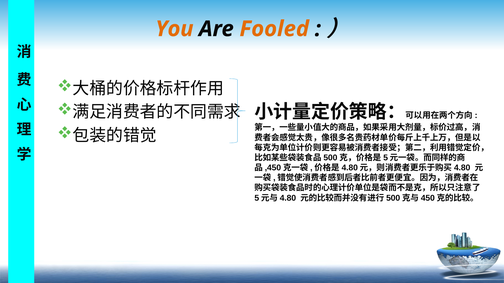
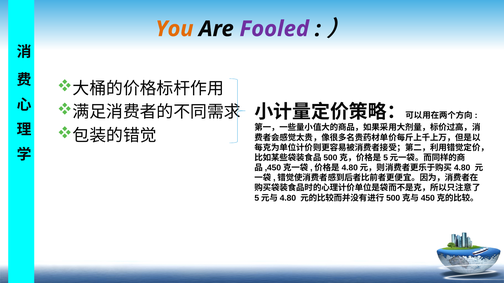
Fooled colour: orange -> purple
